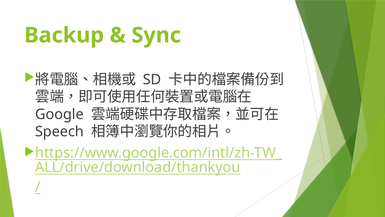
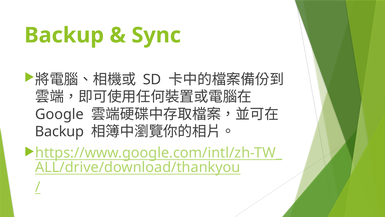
Speech at (59, 131): Speech -> Backup
